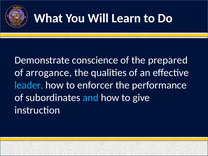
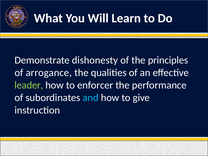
conscience: conscience -> dishonesty
prepared: prepared -> principles
leader colour: light blue -> light green
